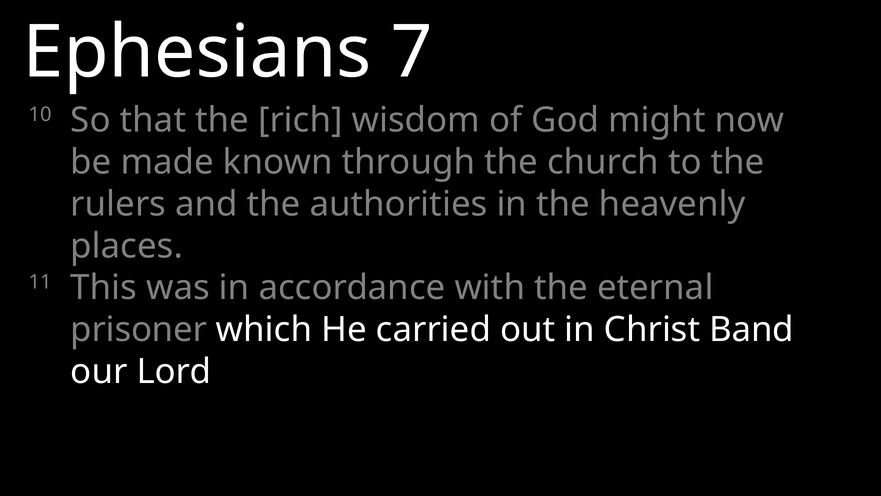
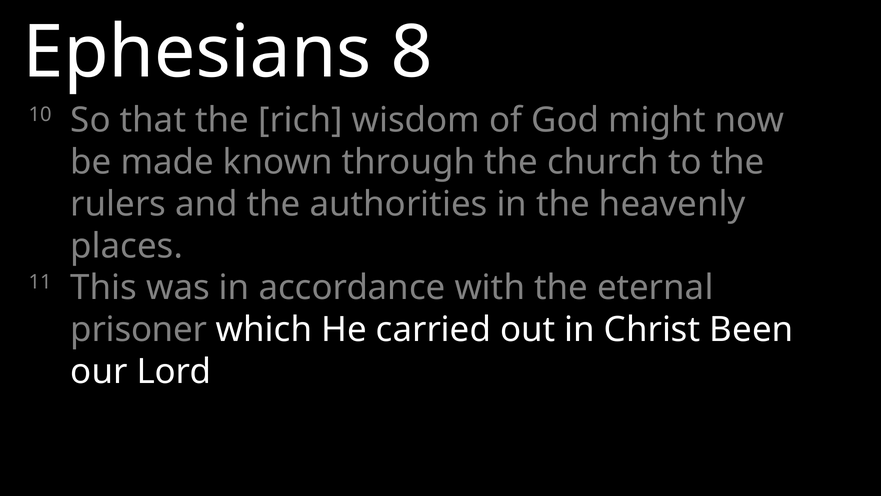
7: 7 -> 8
Band: Band -> Been
